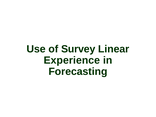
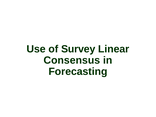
Experience: Experience -> Consensus
